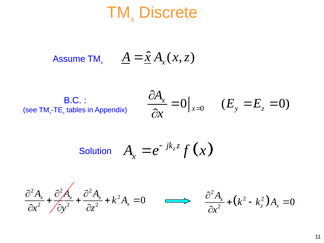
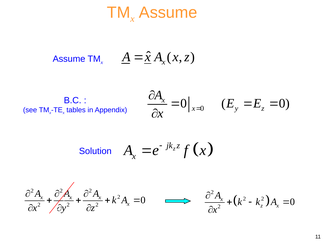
Discrete at (168, 12): Discrete -> Assume
